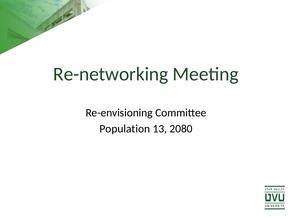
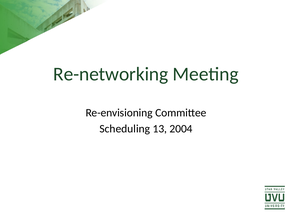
Population: Population -> Scheduling
2080: 2080 -> 2004
